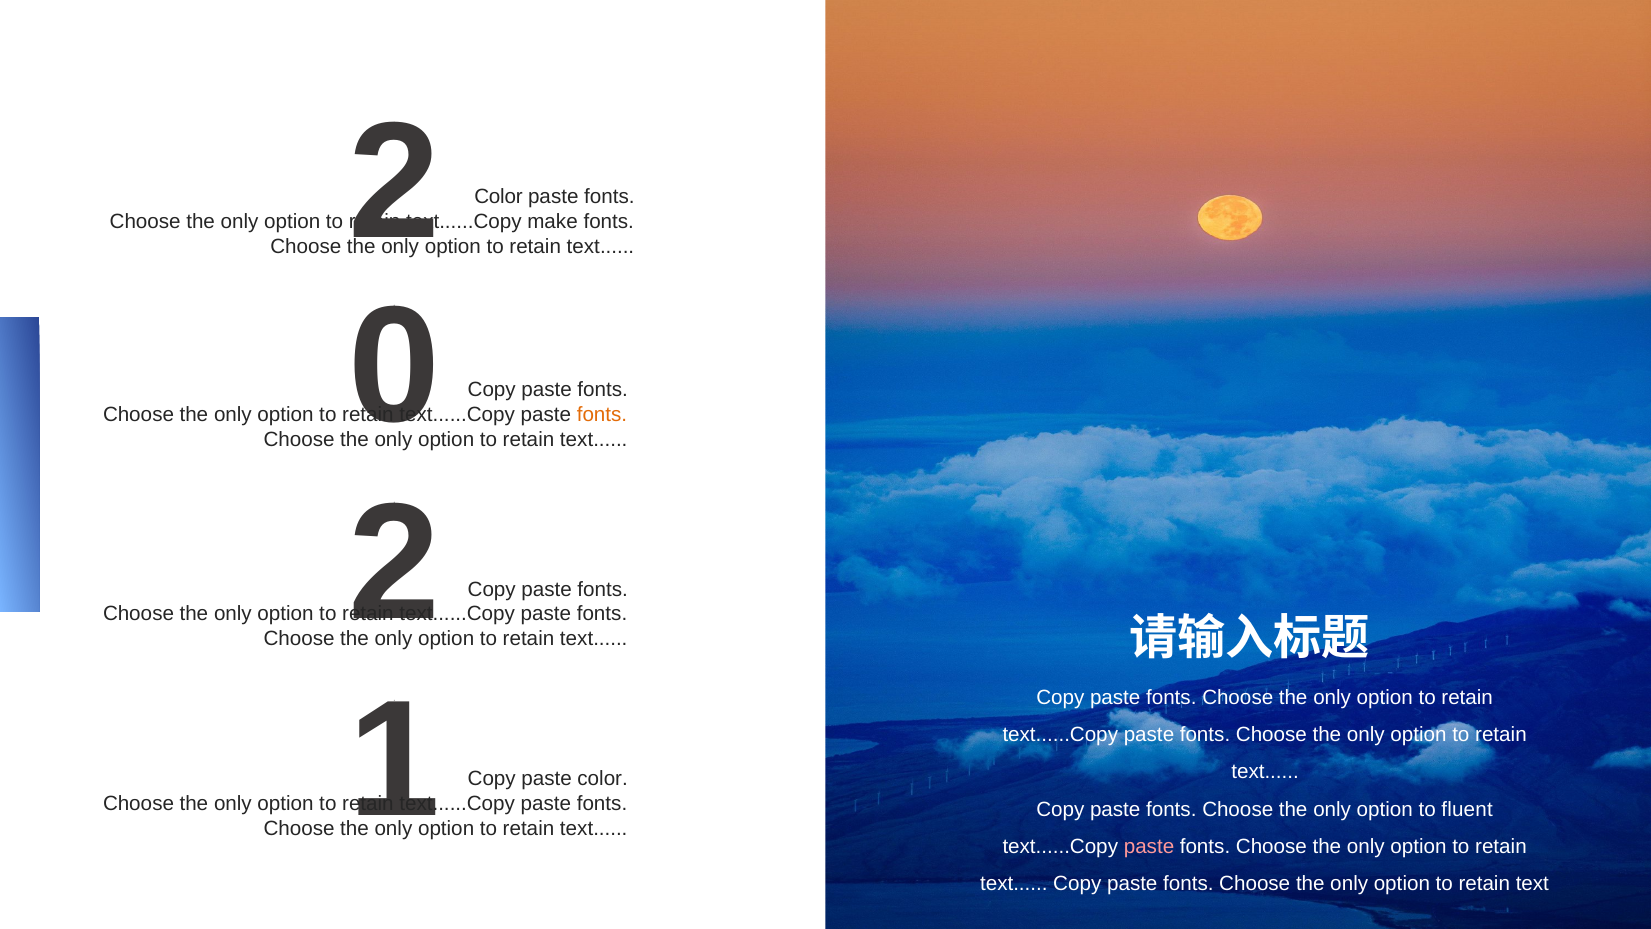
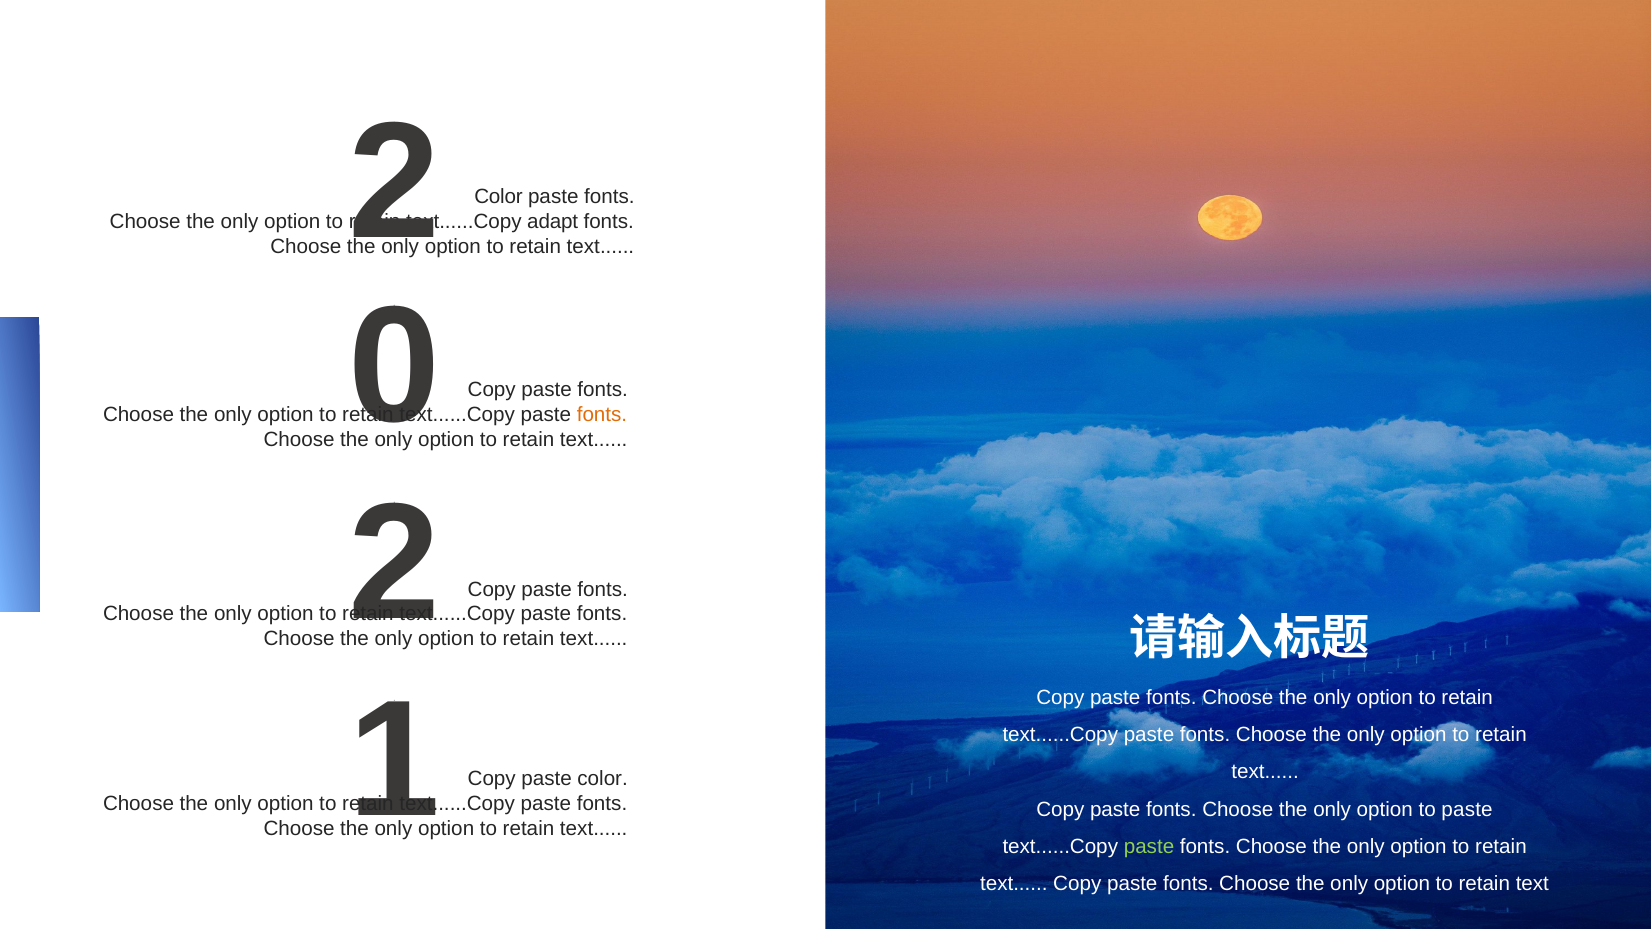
make: make -> adapt
to fluent: fluent -> paste
paste at (1149, 846) colour: pink -> light green
